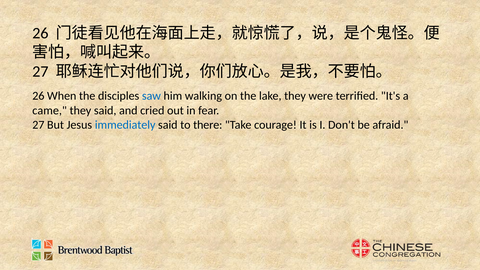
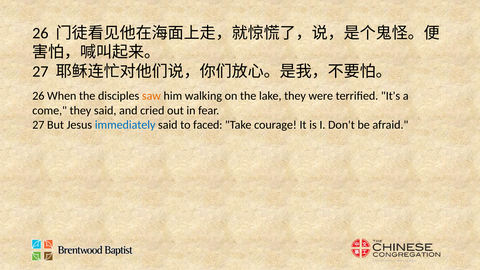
saw colour: blue -> orange
came: came -> come
there: there -> faced
